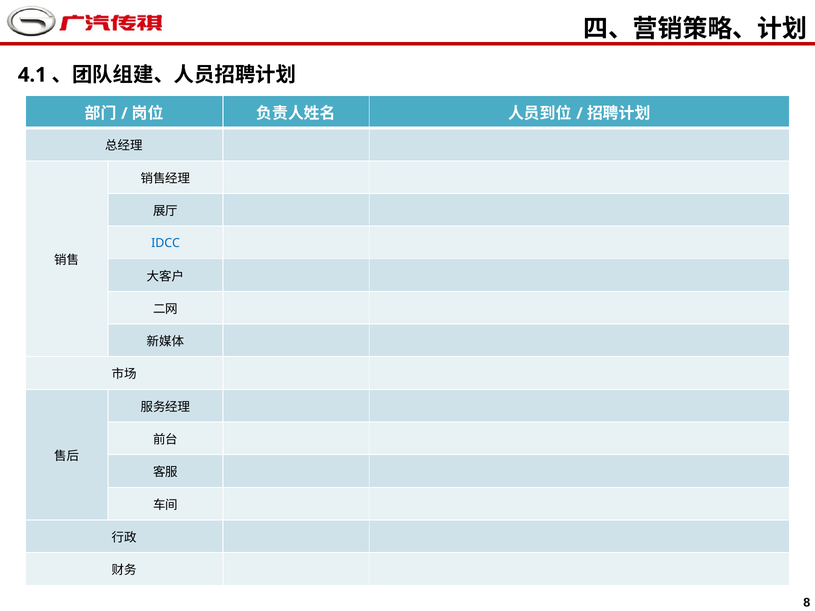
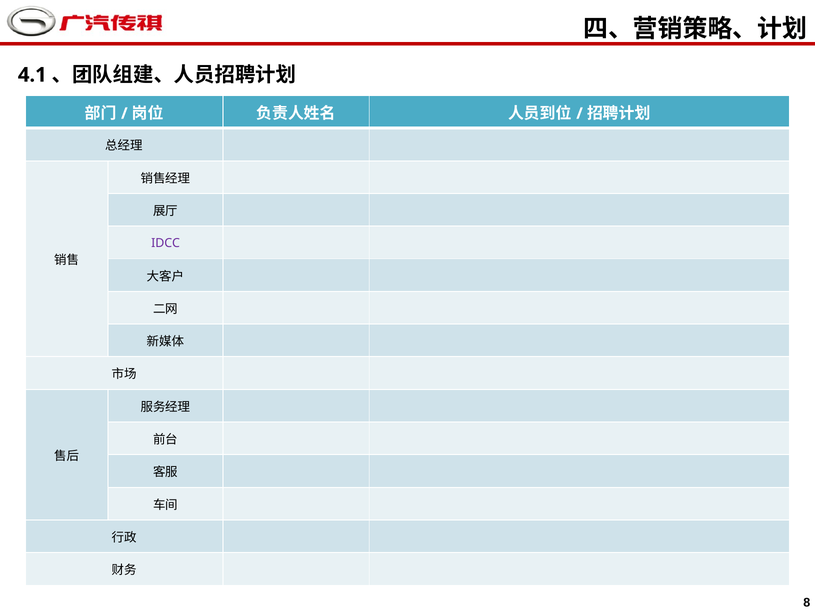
IDCC colour: blue -> purple
